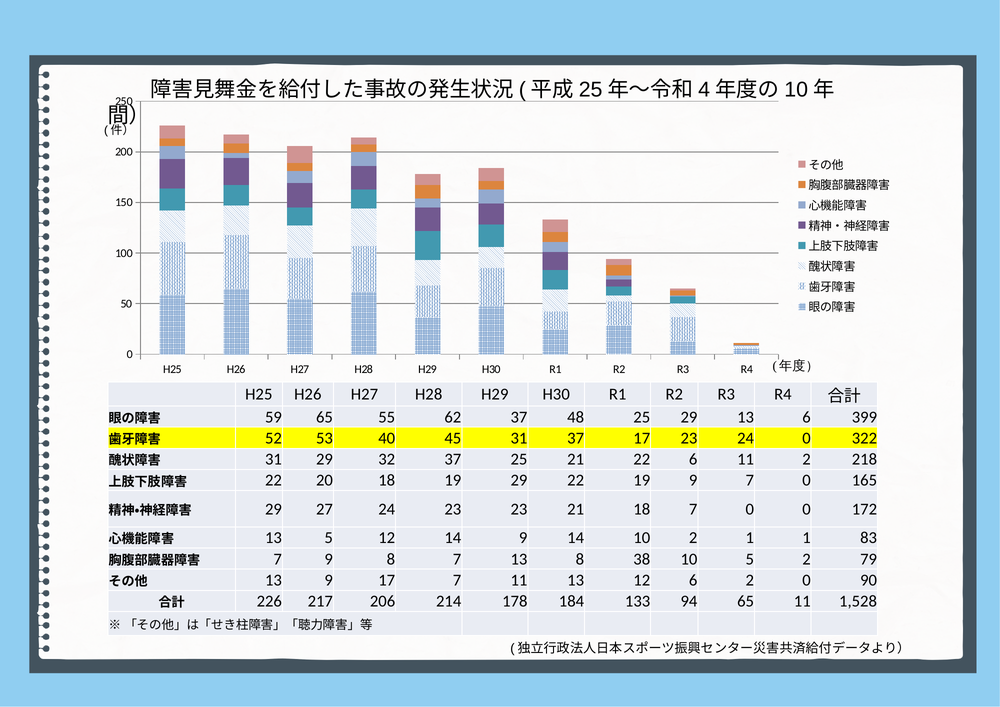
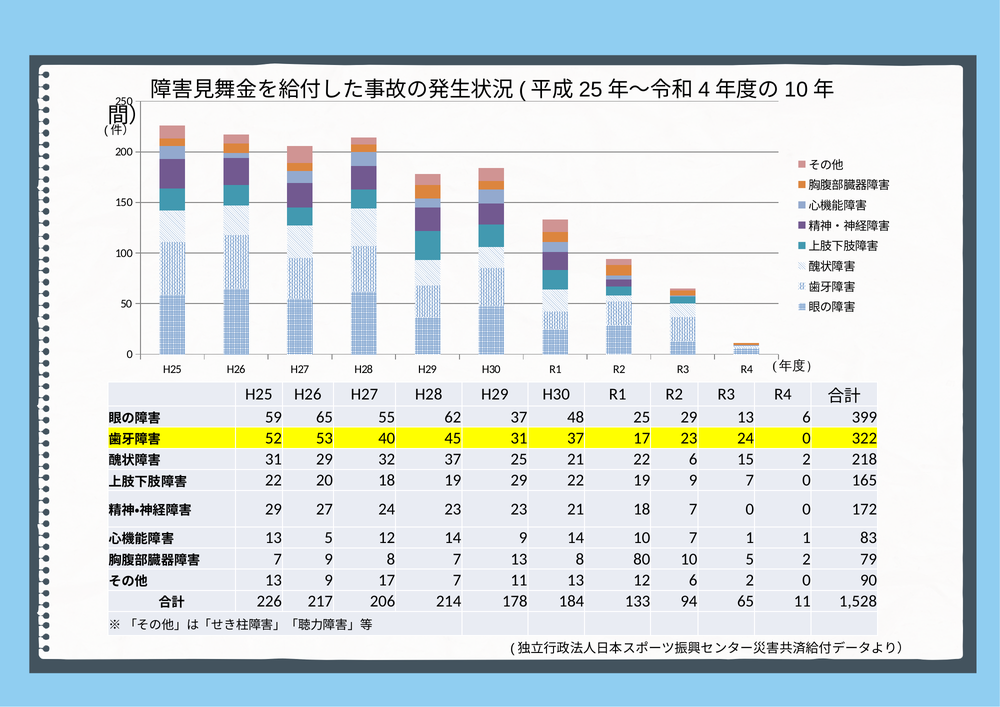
6 11: 11 -> 15
10 2: 2 -> 7
38: 38 -> 80
